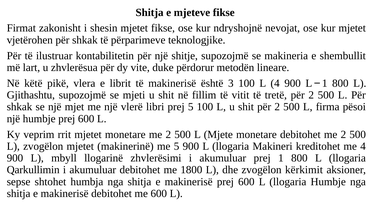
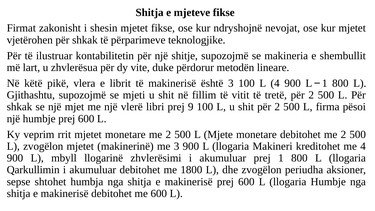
prej 5: 5 -> 9
me 5: 5 -> 3
kërkimit: kërkimit -> periudha
